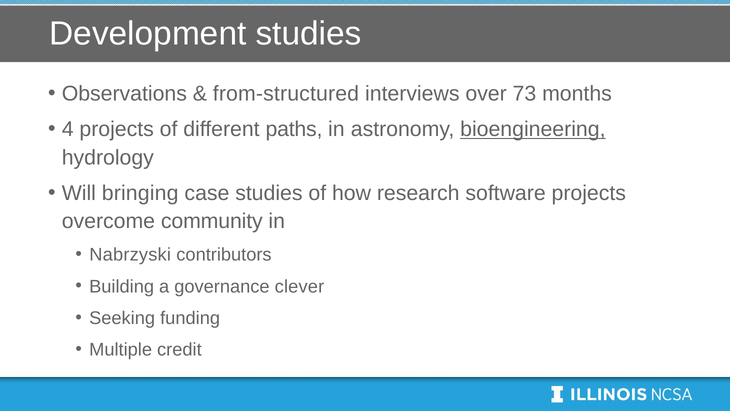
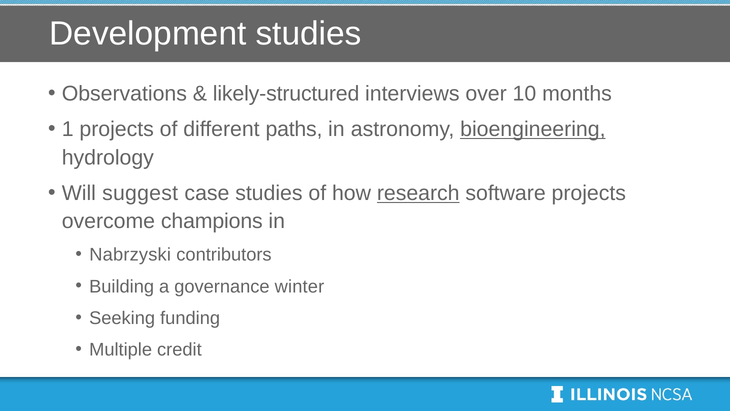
from-structured: from-structured -> likely-structured
73: 73 -> 10
4: 4 -> 1
bringing: bringing -> suggest
research underline: none -> present
community: community -> champions
clever: clever -> winter
